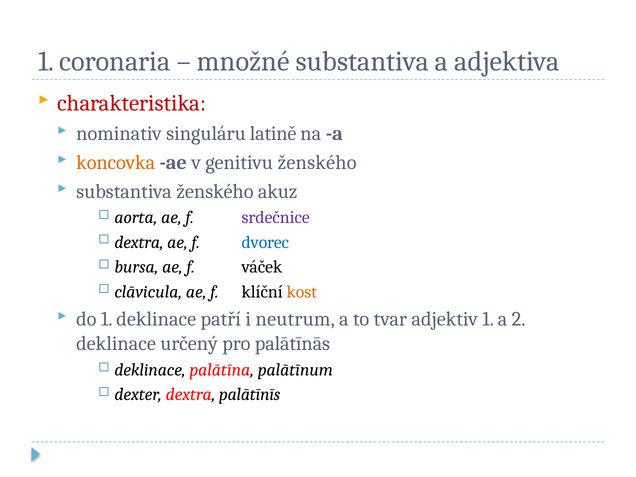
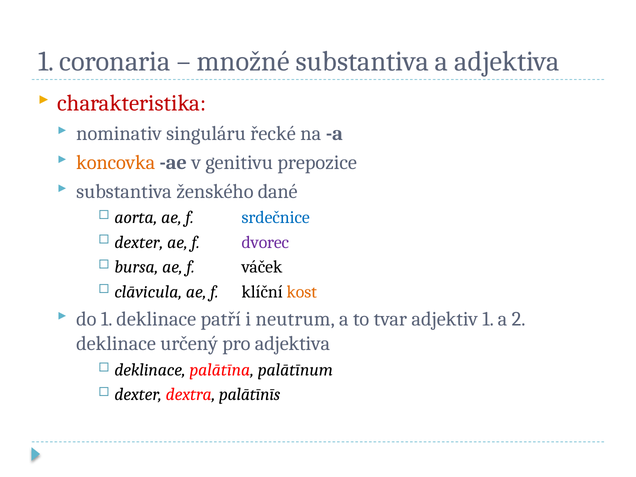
latině: latině -> řecké
genitivu ženského: ženského -> prepozice
akuz: akuz -> dané
srdečnice colour: purple -> blue
dextra at (139, 242): dextra -> dexter
dvorec colour: blue -> purple
pro palātīnās: palātīnās -> adjektiva
